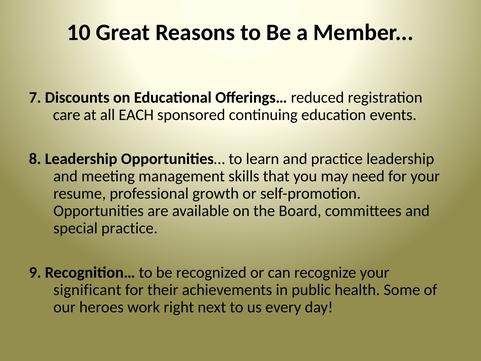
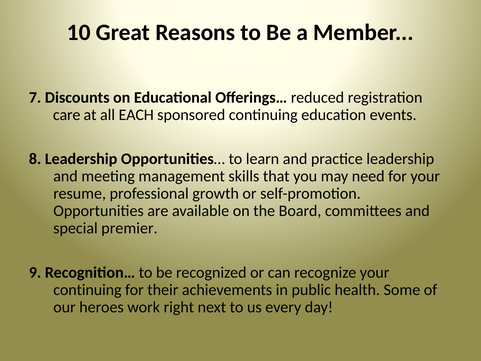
special practice: practice -> premier
significant at (87, 290): significant -> continuing
